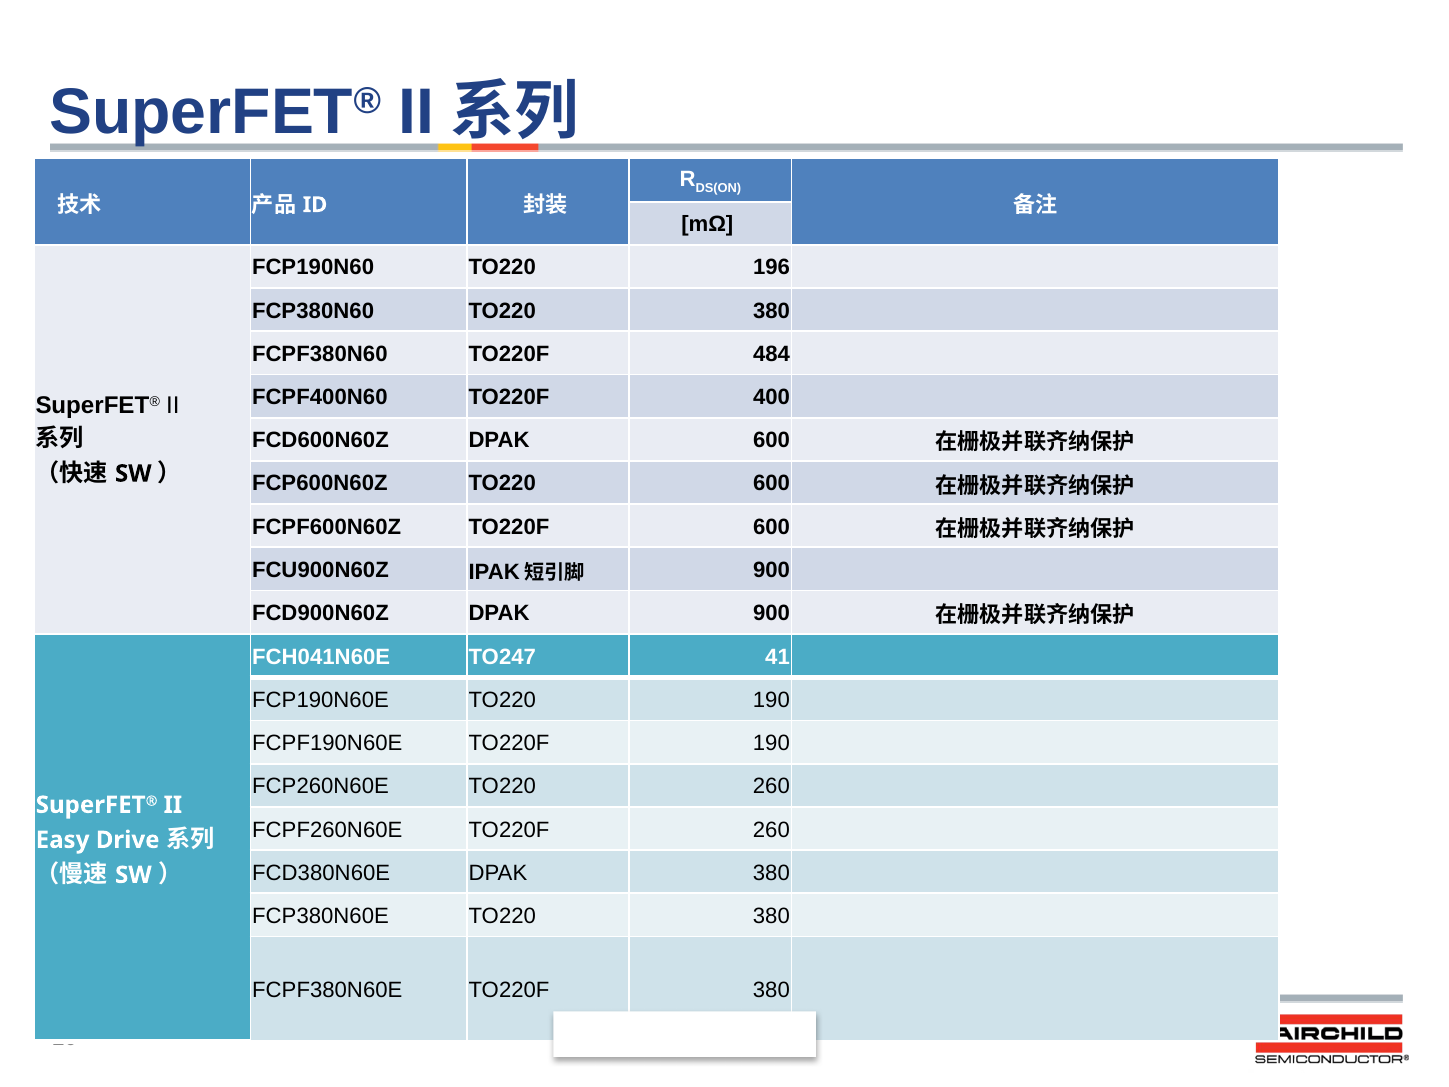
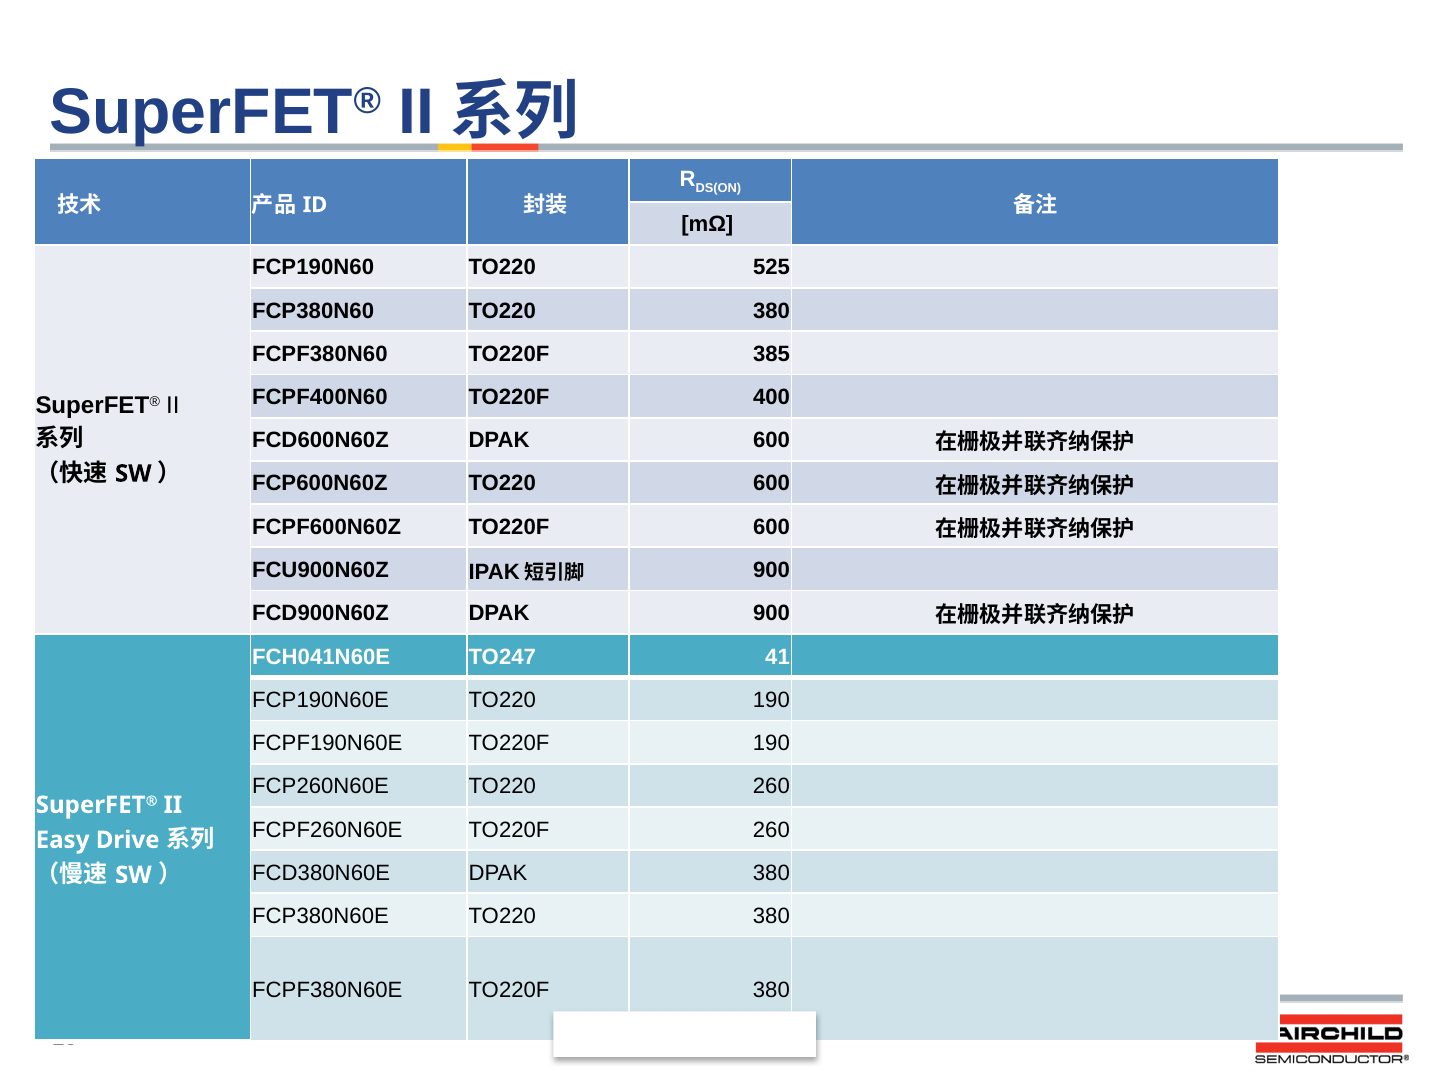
196: 196 -> 525
484: 484 -> 385
